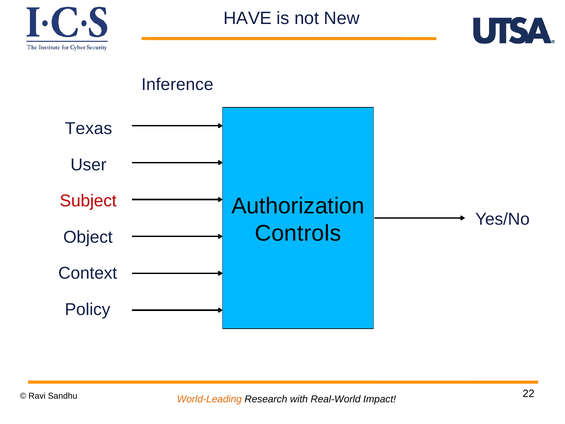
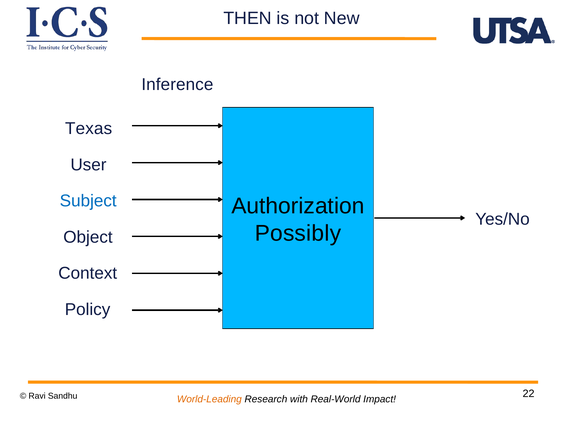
HAVE: HAVE -> THEN
Subject colour: red -> blue
Controls: Controls -> Possibly
